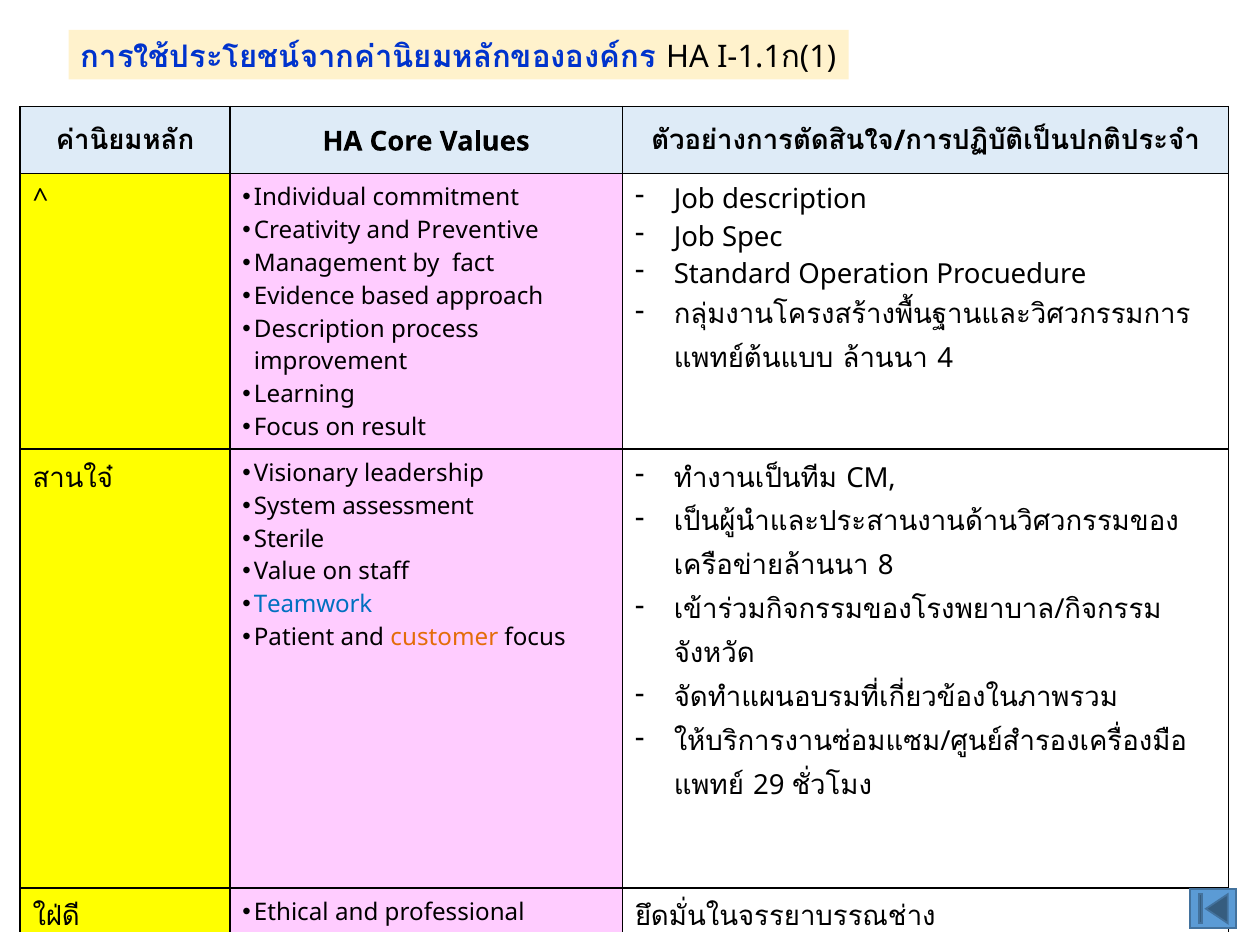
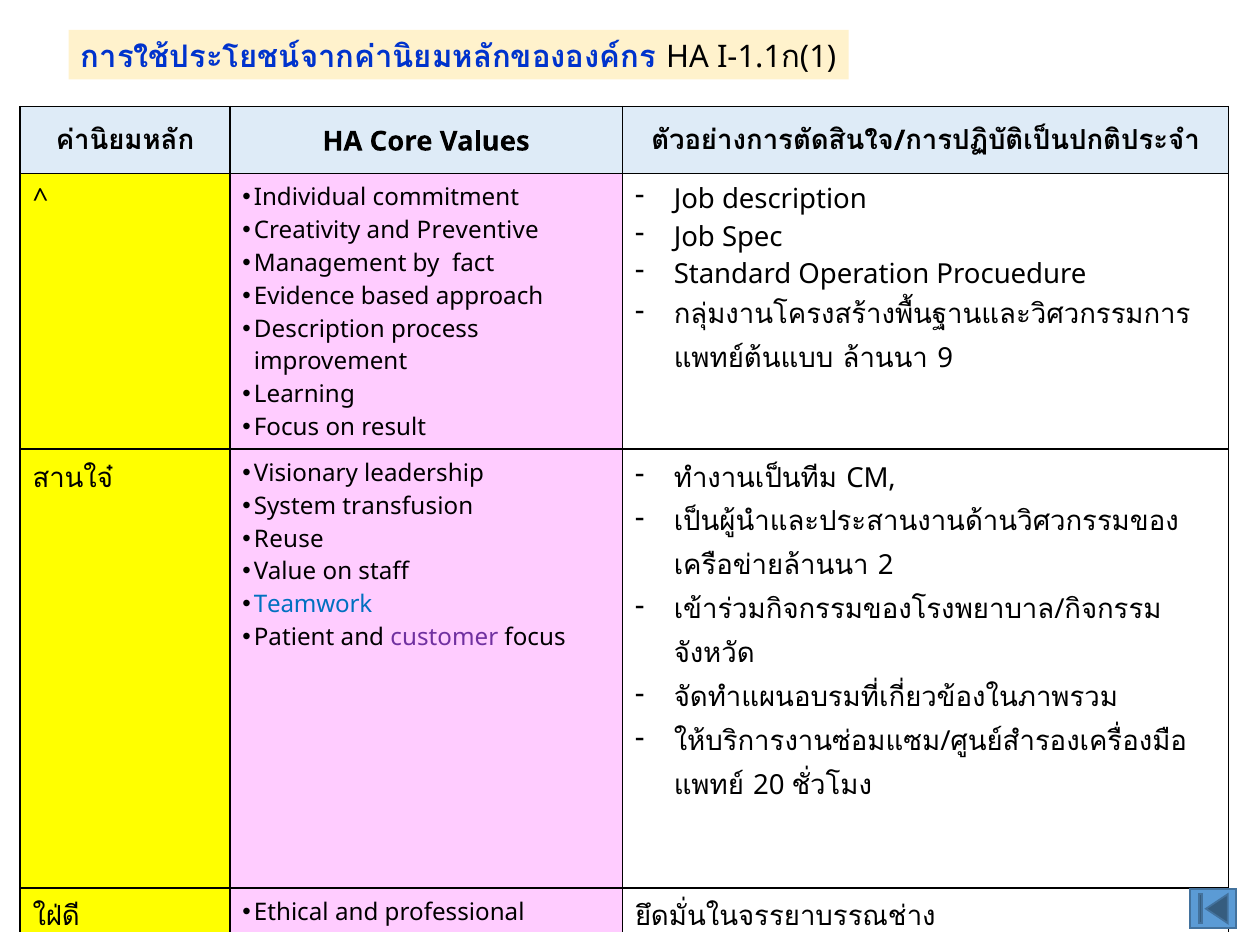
4: 4 -> 9
assessment: assessment -> transfusion
Sterile: Sterile -> Reuse
8: 8 -> 2
customer colour: orange -> purple
29: 29 -> 20
